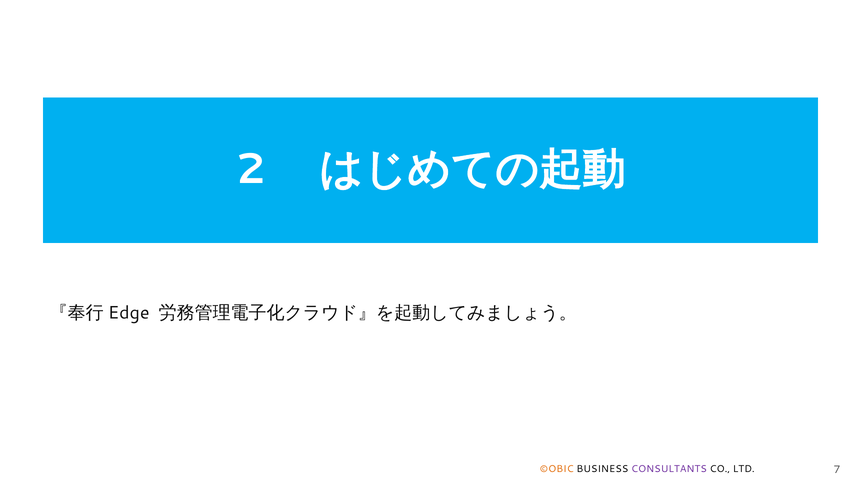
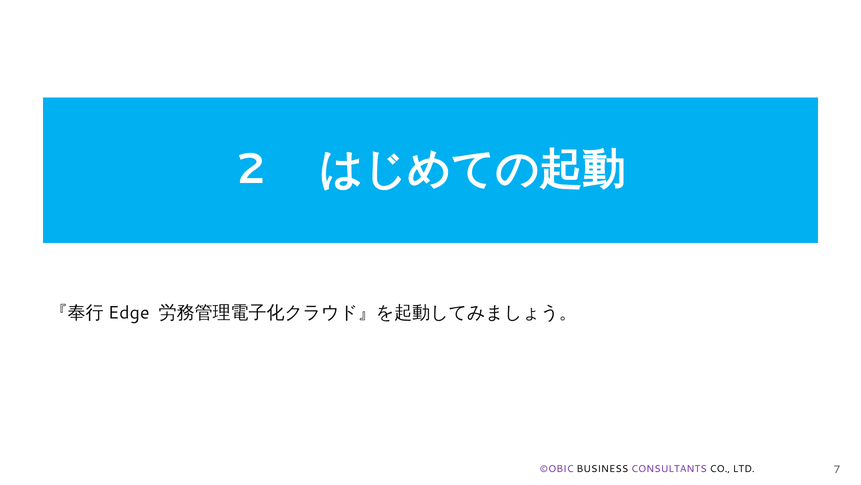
©OBIC colour: orange -> purple
